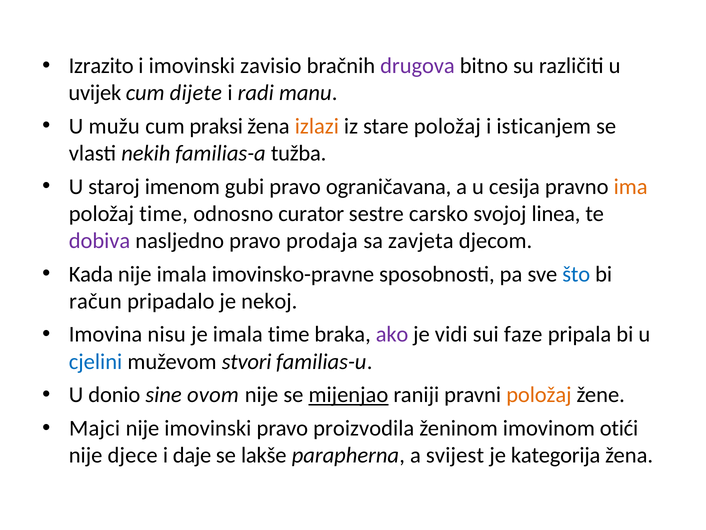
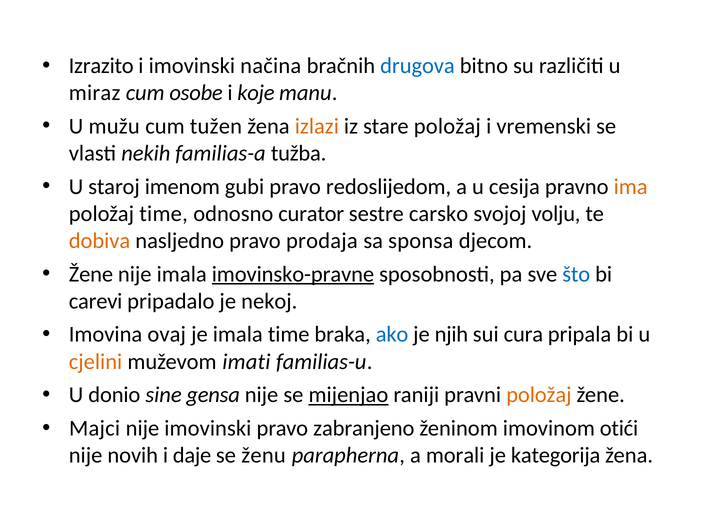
zavisio: zavisio -> načina
drugova colour: purple -> blue
uvijek: uvijek -> miraz
dijete: dijete -> osobe
radi: radi -> koje
praksi: praksi -> tužen
isticanjem: isticanjem -> vremenski
ograničavana: ograničavana -> redoslijedom
linea: linea -> volju
dobiva colour: purple -> orange
zavjeta: zavjeta -> sponsa
Kada at (91, 274): Kada -> Žene
imovinsko-pravne underline: none -> present
račun: račun -> carevi
nisu: nisu -> ovaj
ako colour: purple -> blue
vidi: vidi -> njih
faze: faze -> cura
cjelini colour: blue -> orange
stvori: stvori -> imati
ovom: ovom -> gensa
proizvodila: proizvodila -> zabranjeno
djece: djece -> novih
lakše: lakše -> ženu
svijest: svijest -> morali
